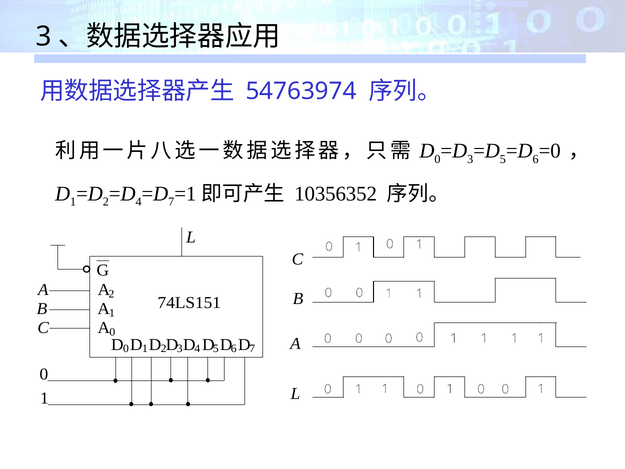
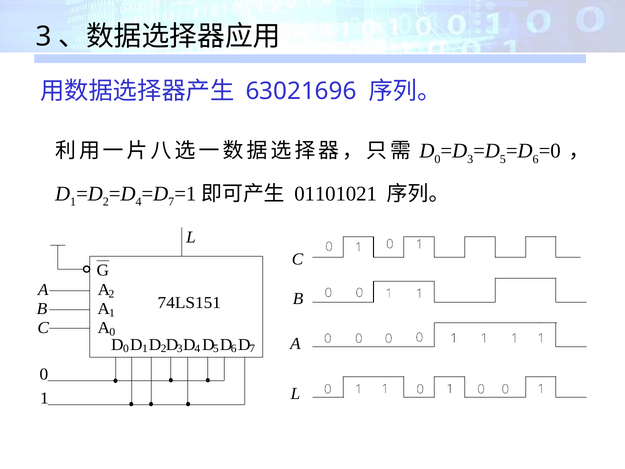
54763974: 54763974 -> 63021696
10356352: 10356352 -> 01101021
